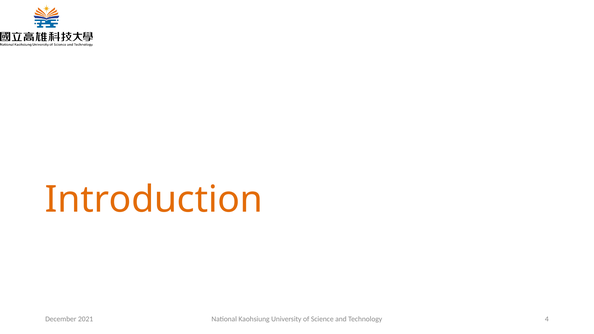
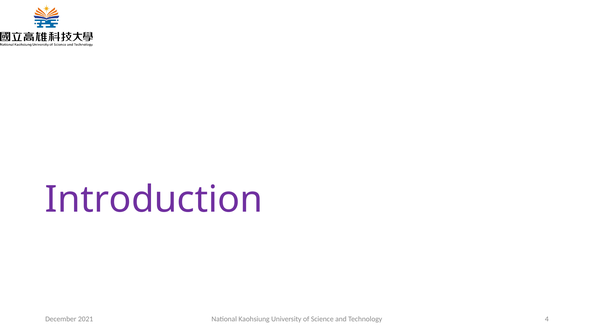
Introduction colour: orange -> purple
